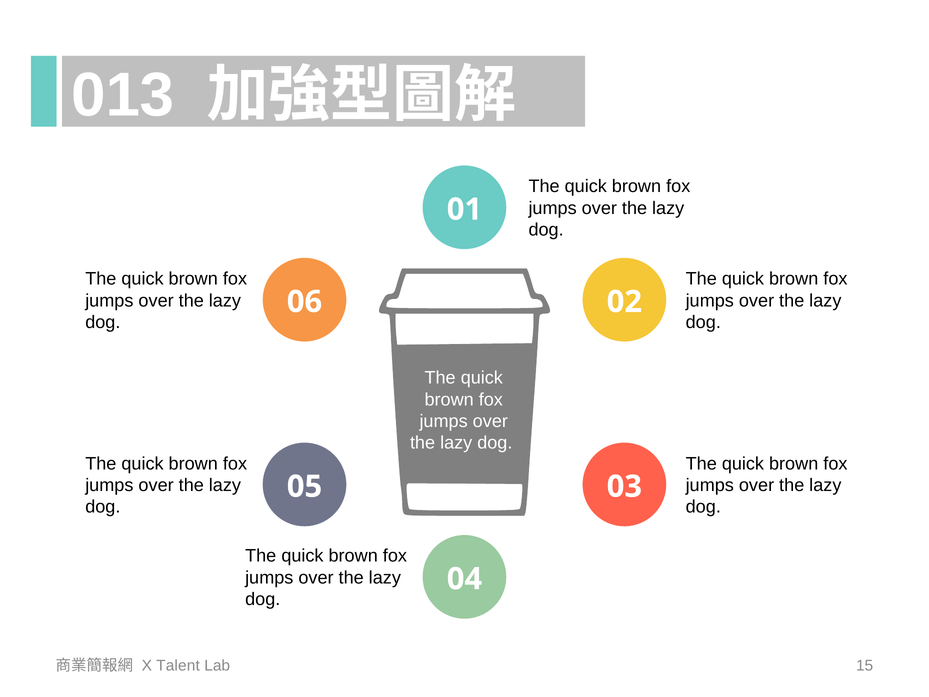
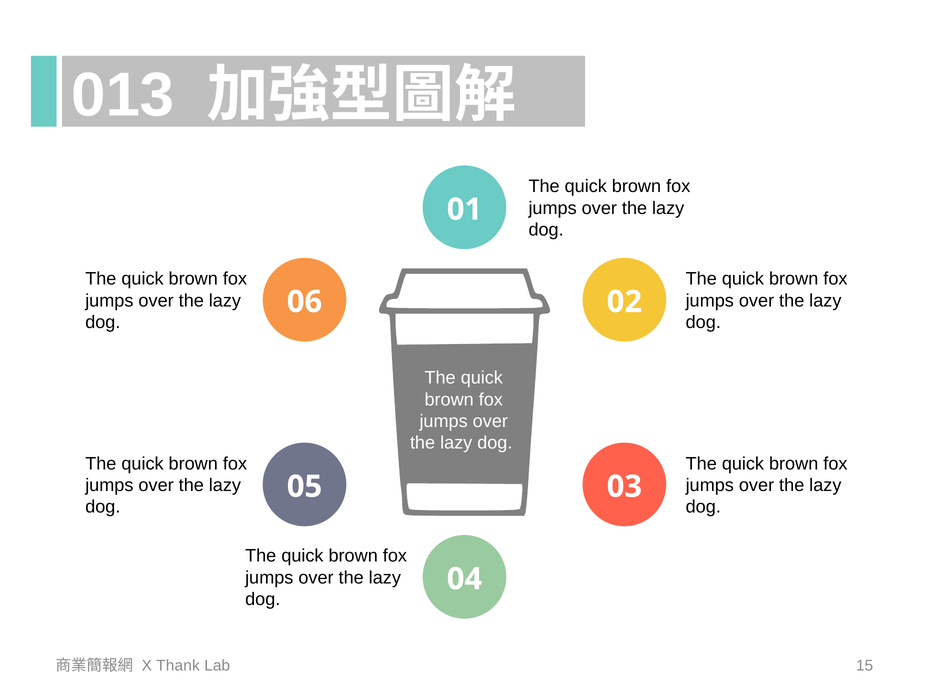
Talent: Talent -> Thank
